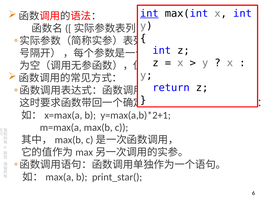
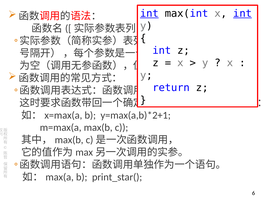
int at (243, 13) underline: none -> present
